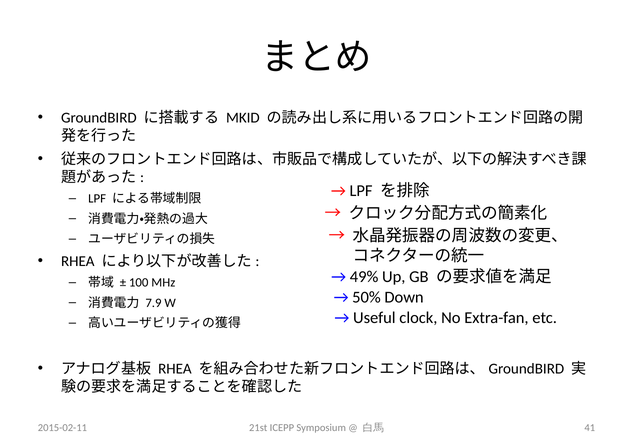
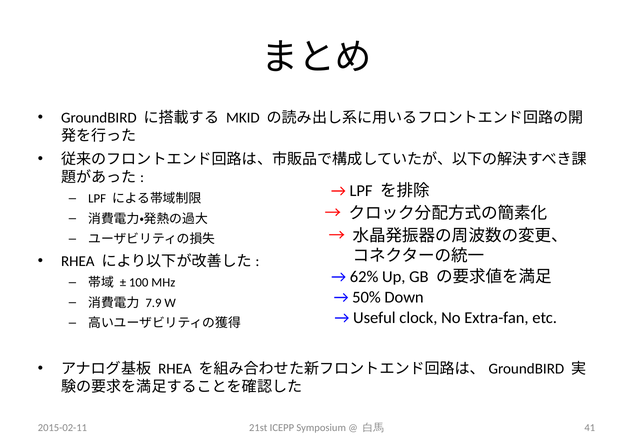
49%: 49% -> 62%
